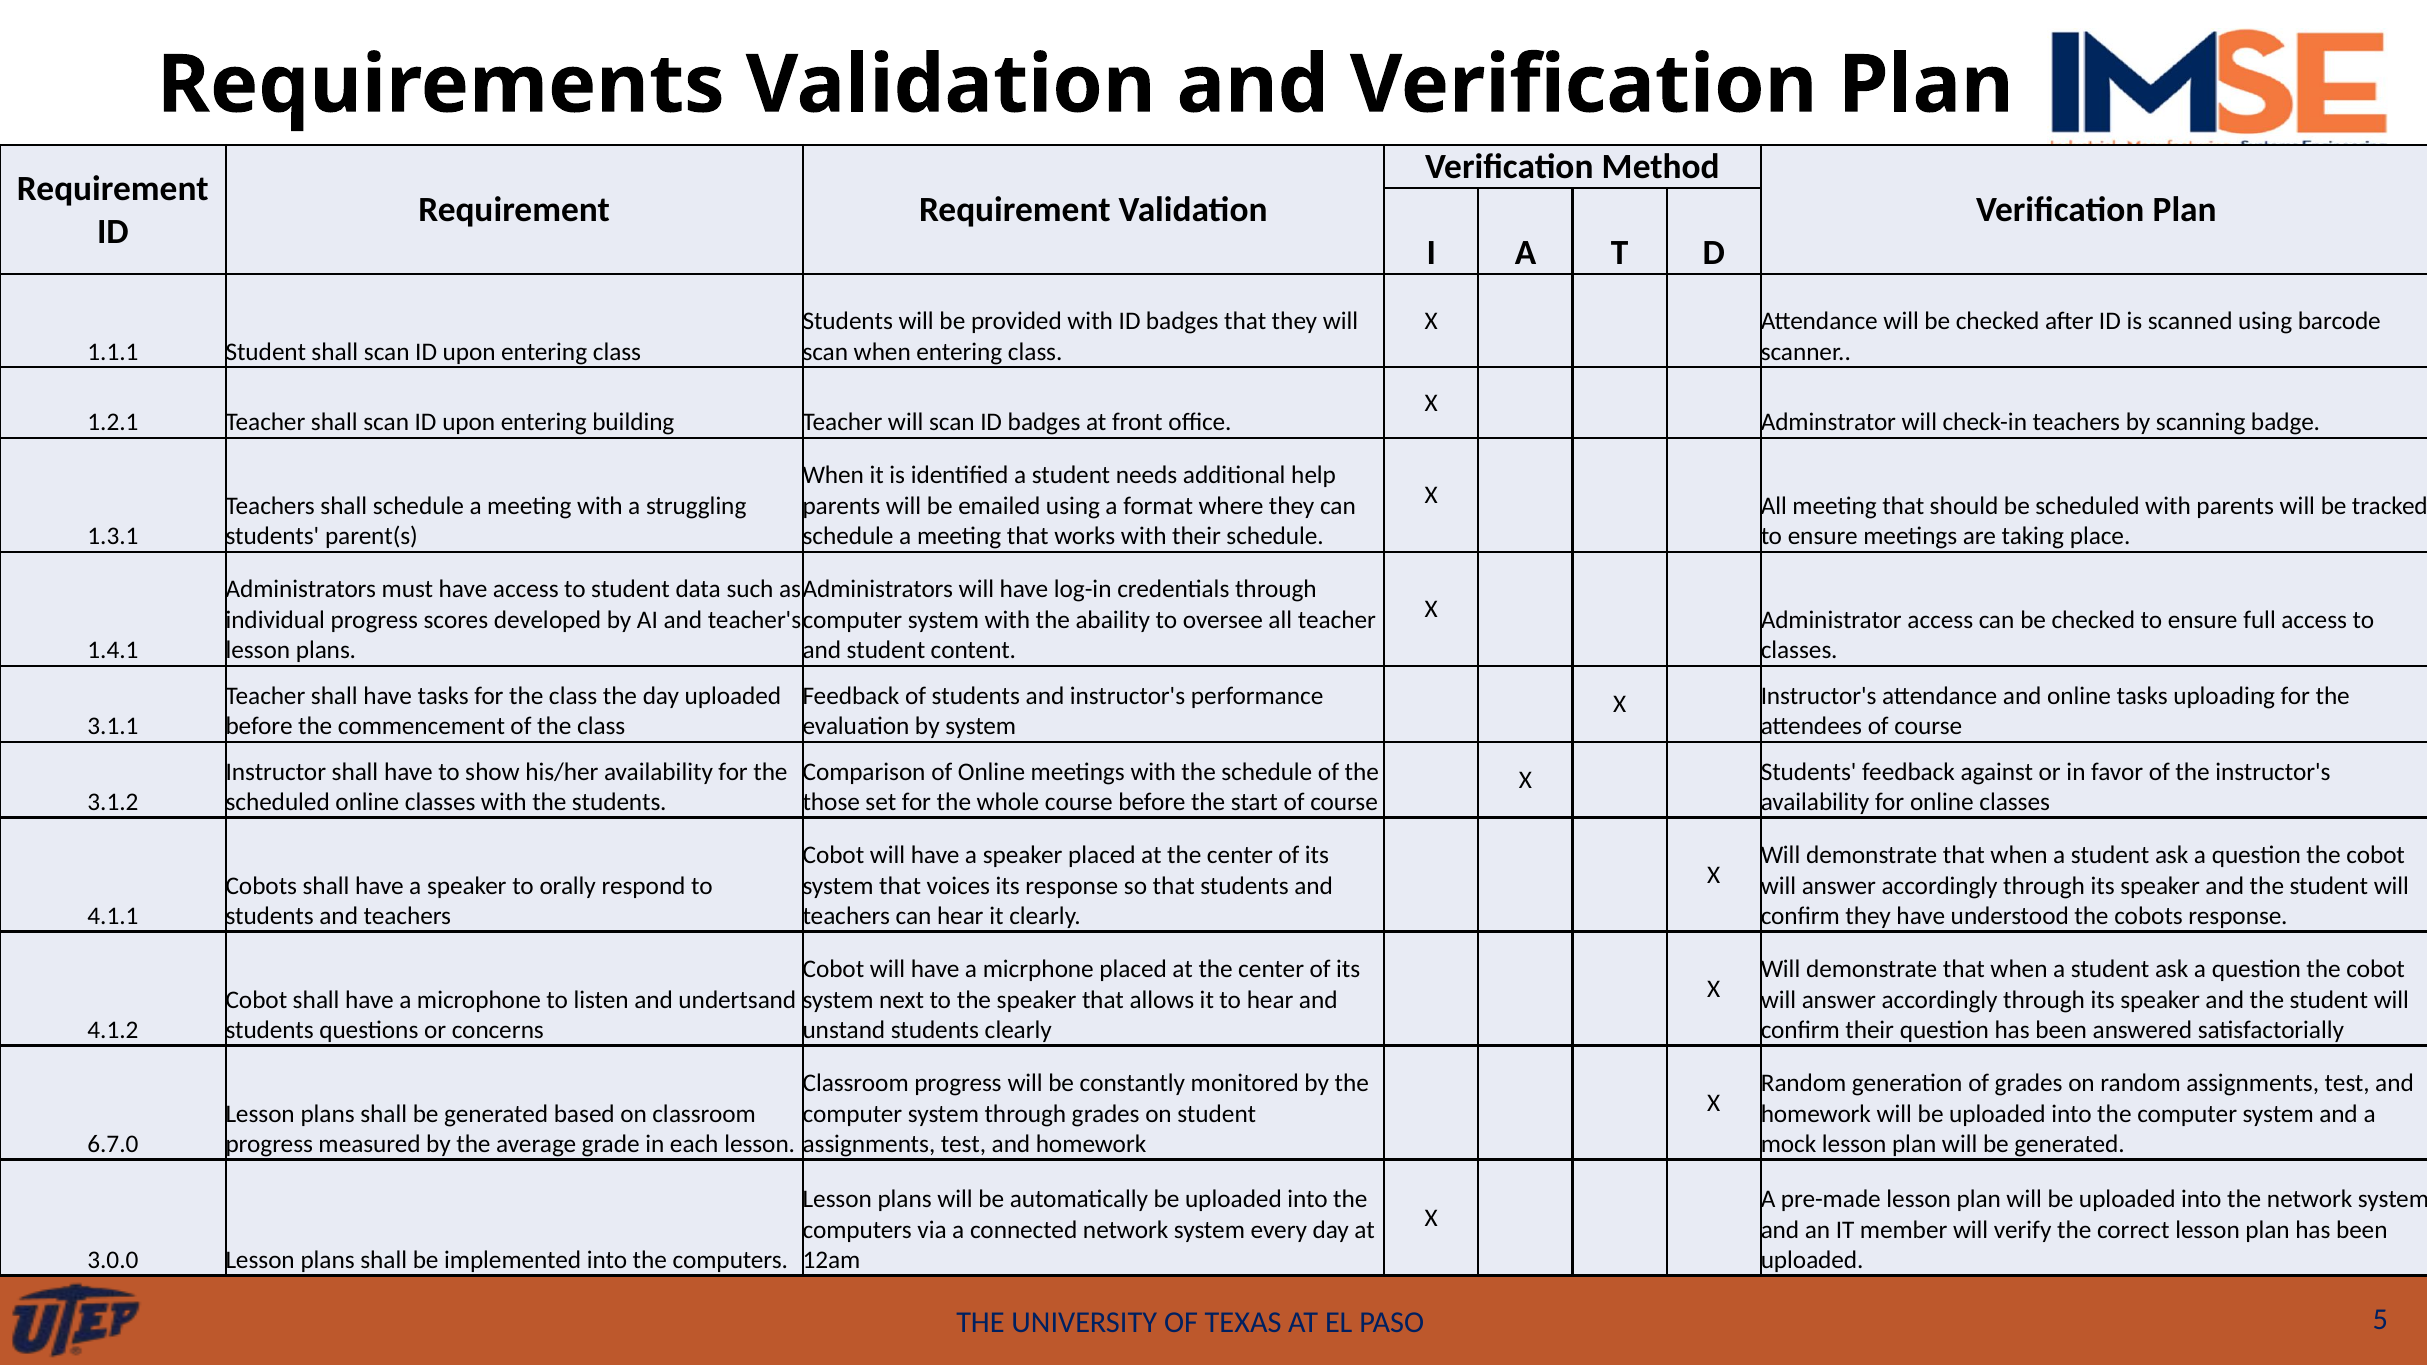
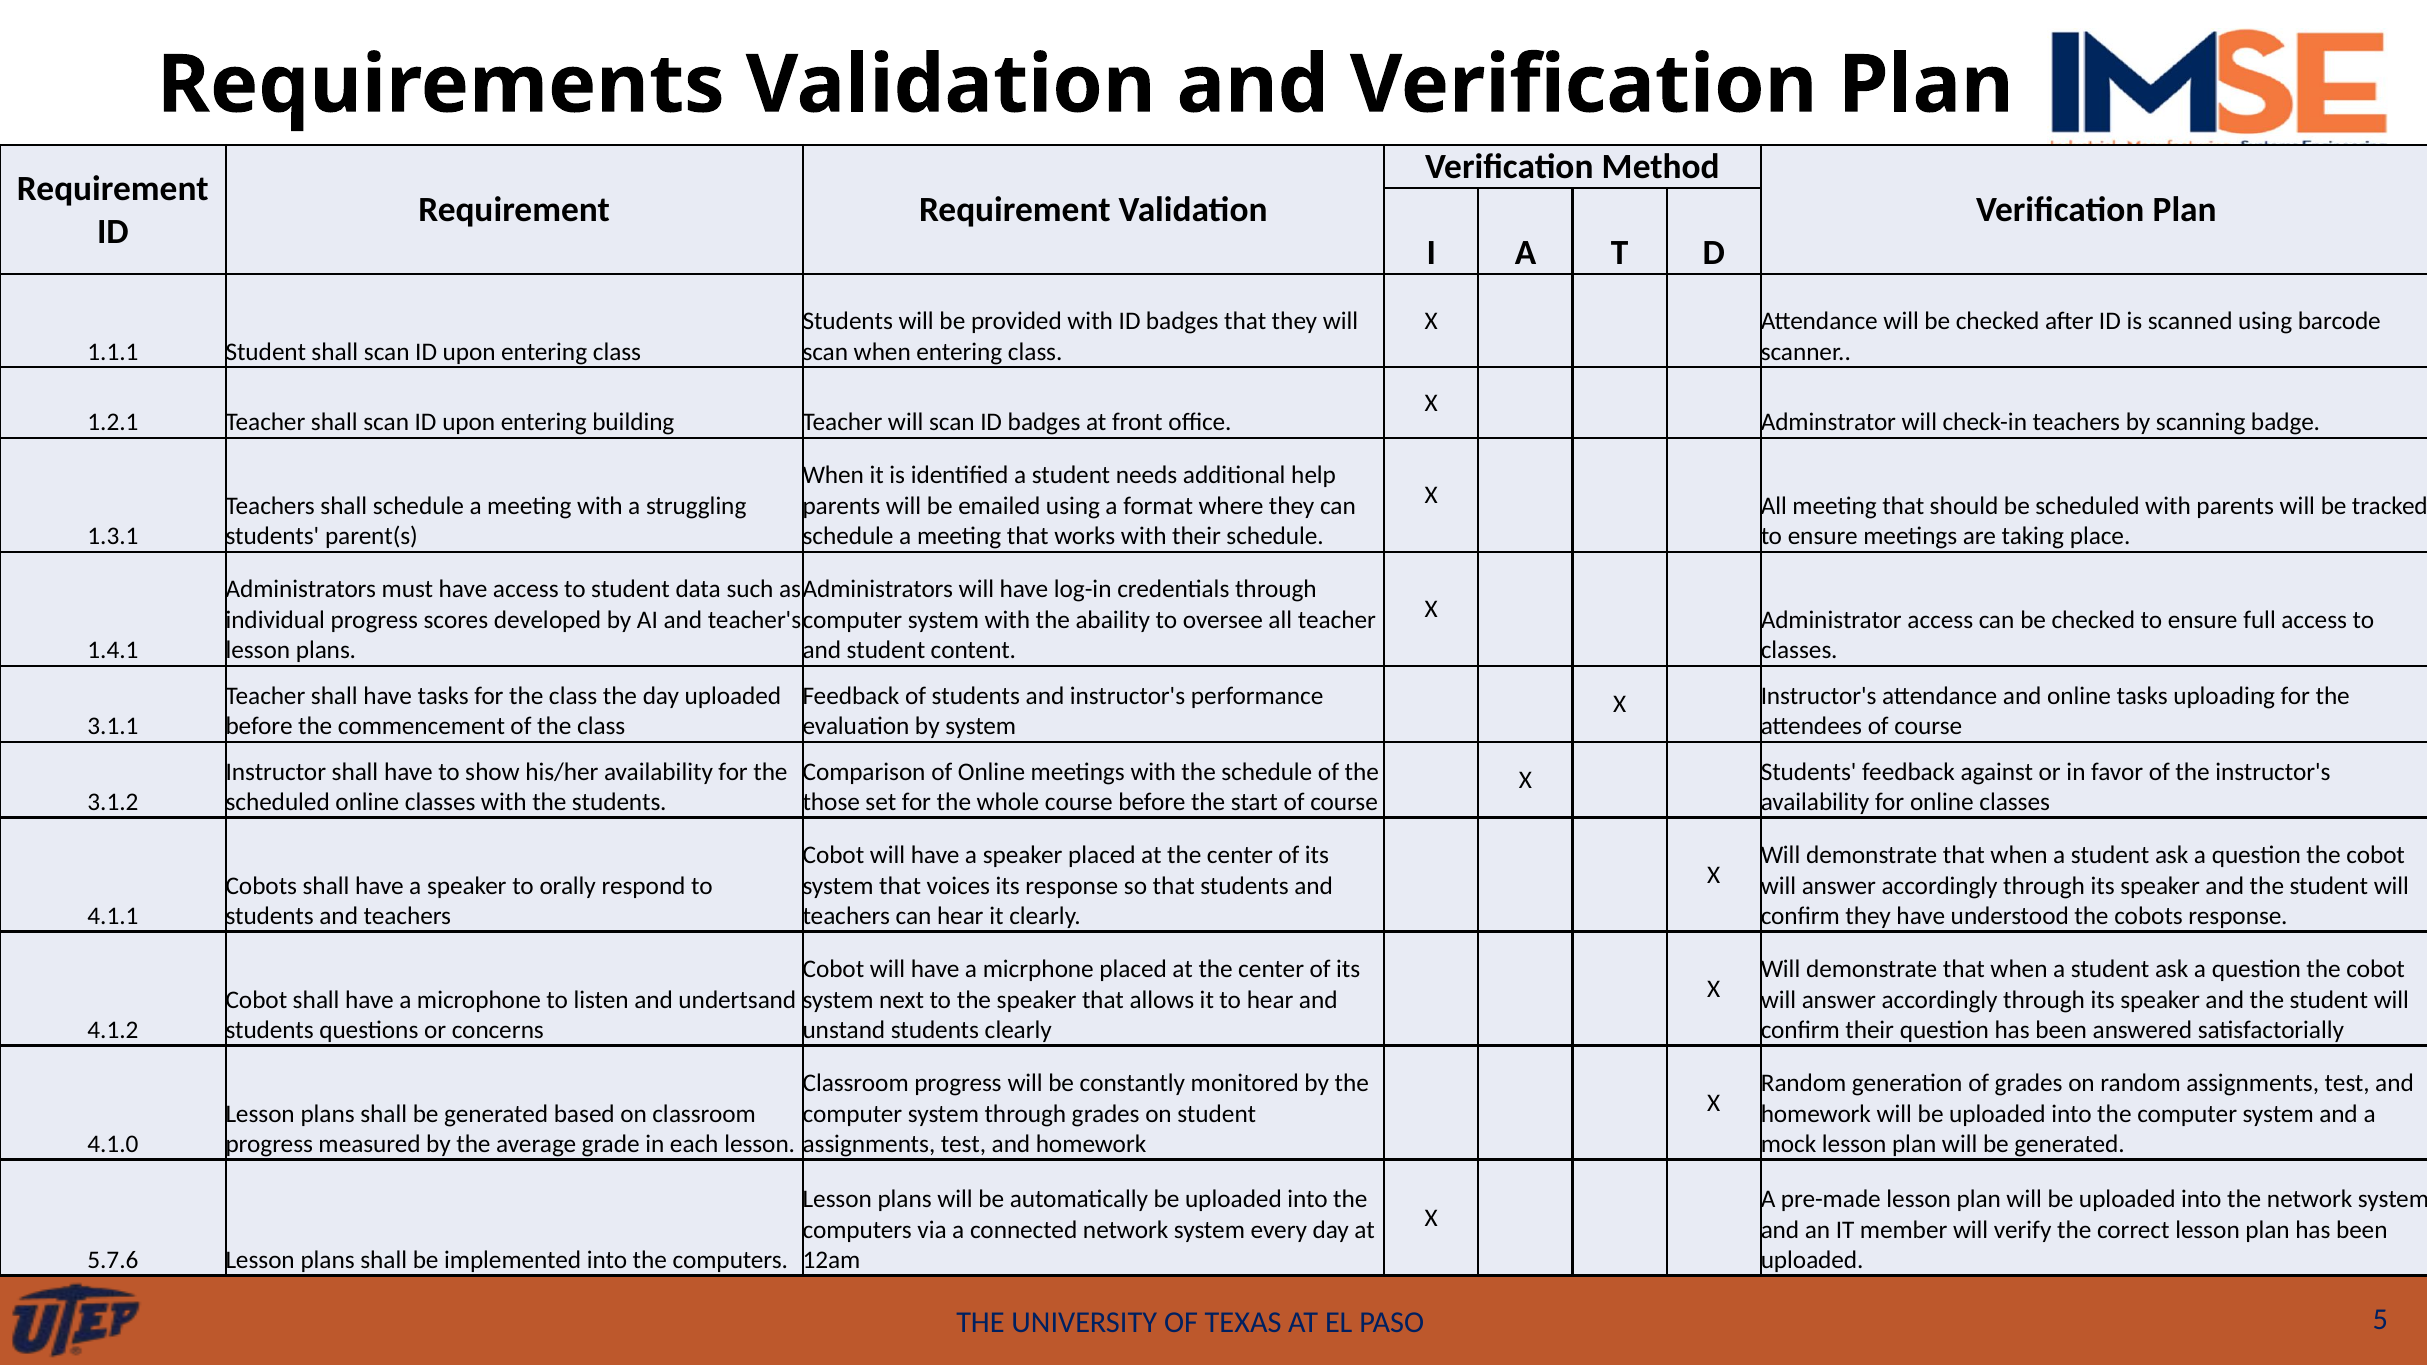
6.7.0: 6.7.0 -> 4.1.0
3.0.0: 3.0.0 -> 5.7.6
